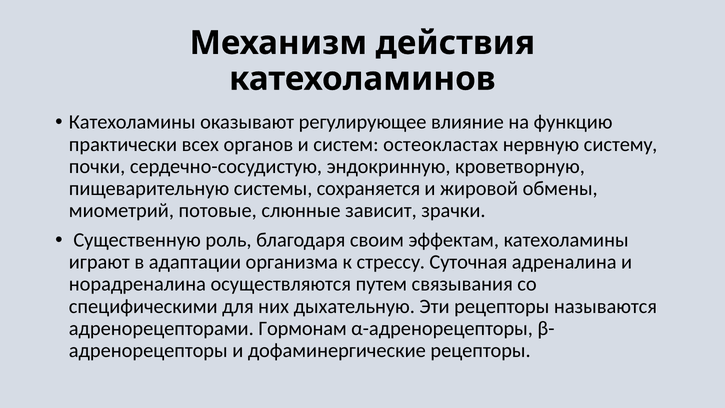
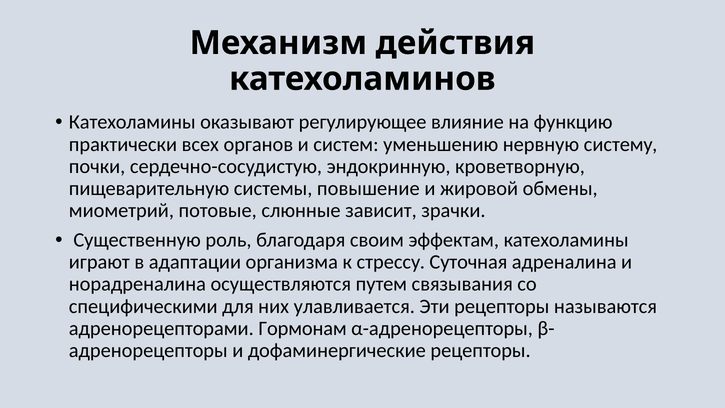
остеокластах: остеокластах -> уменьшению
сохраняется: сохраняется -> повышение
дыхательную: дыхательную -> улавливается
